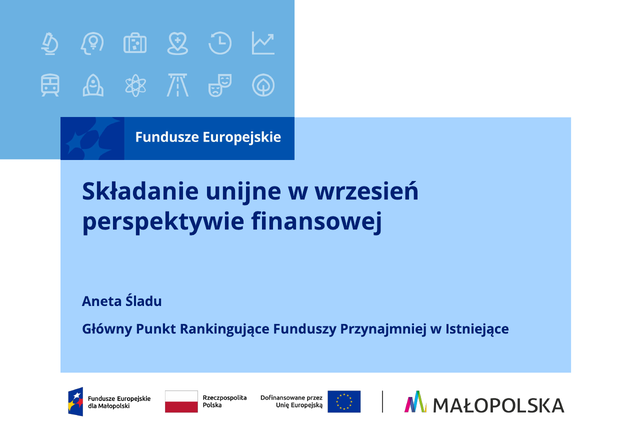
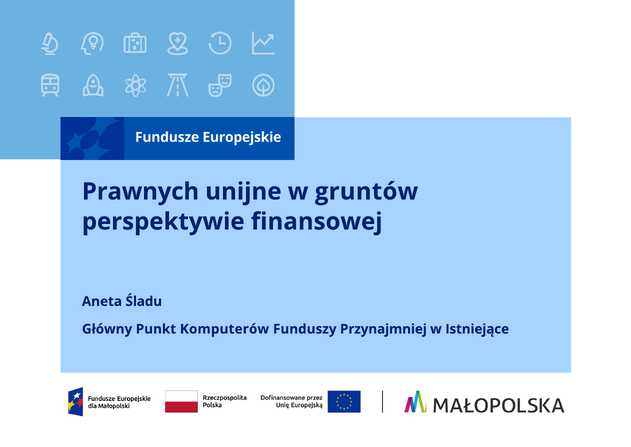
Składanie: Składanie -> Prawnych
wrzesień: wrzesień -> gruntów
Rankingujące: Rankingujące -> Komputerów
